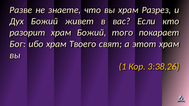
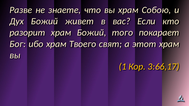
Разрез: Разрез -> Собою
3:38,26: 3:38,26 -> 3:66,17
